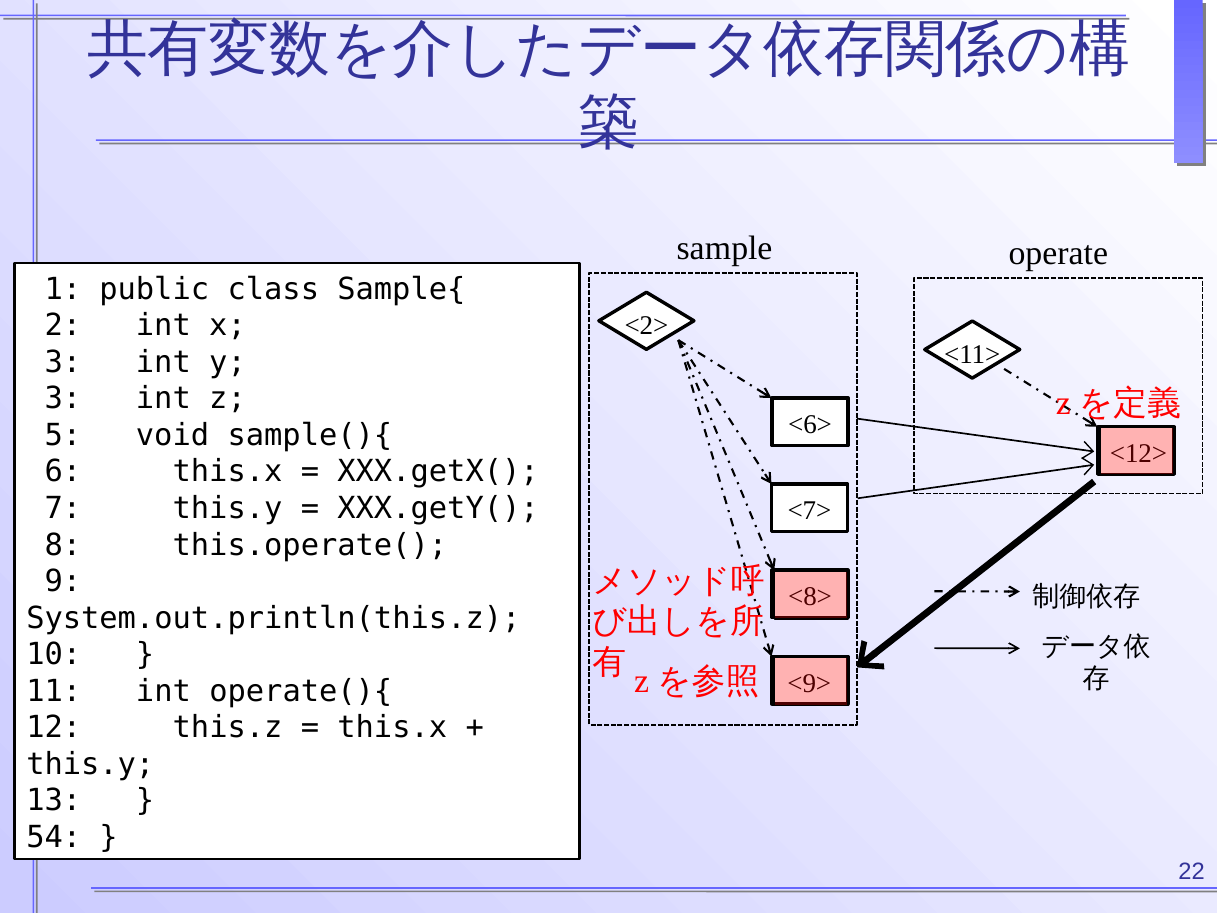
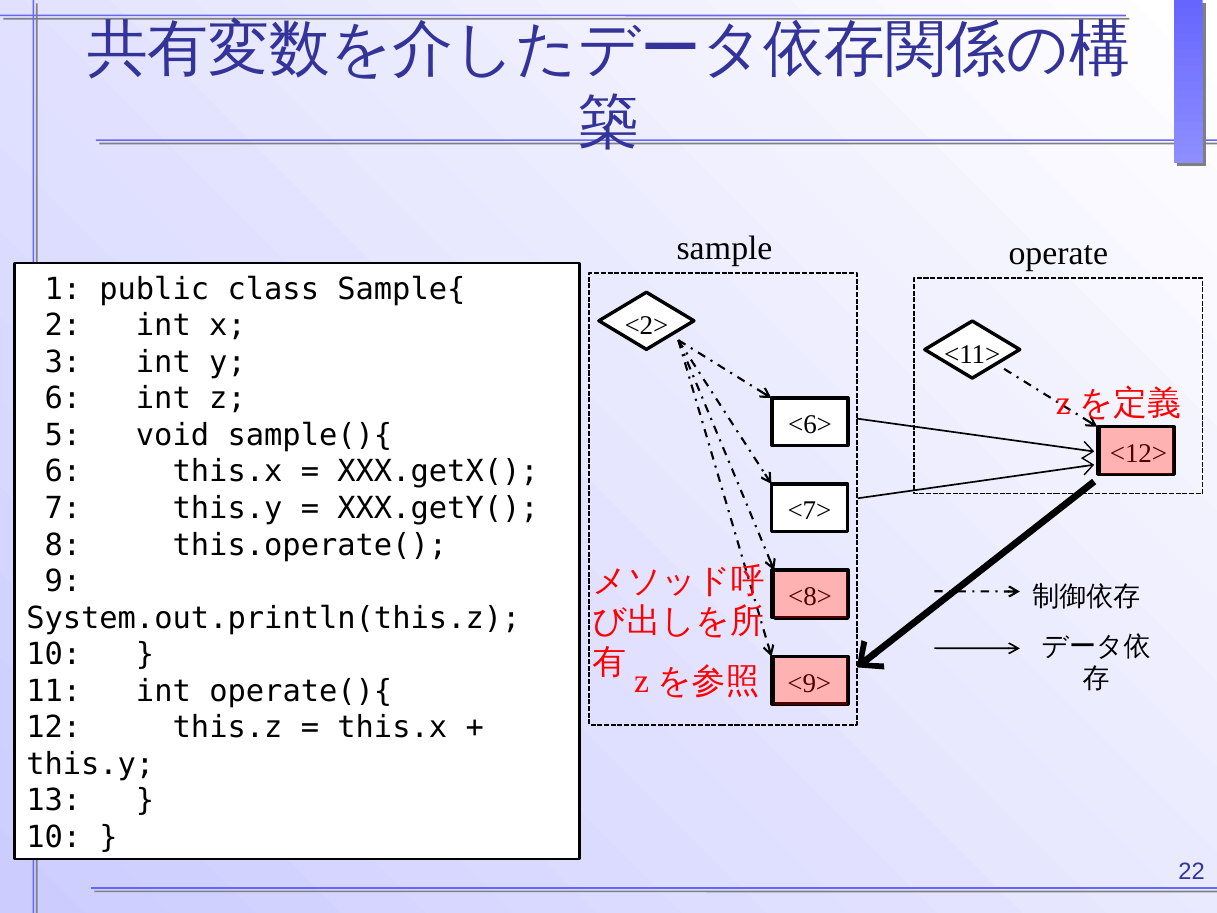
3 at (63, 399): 3 -> 6
54 at (54, 837): 54 -> 10
